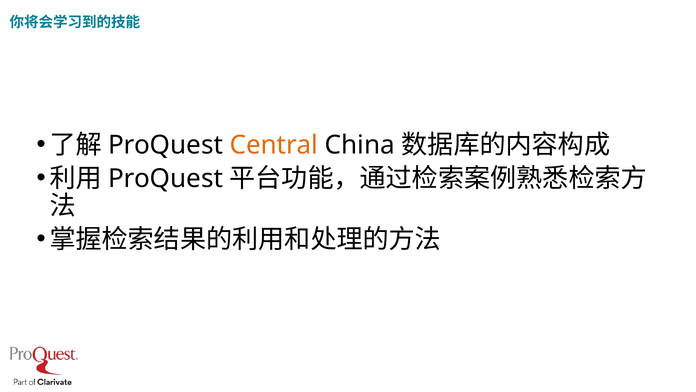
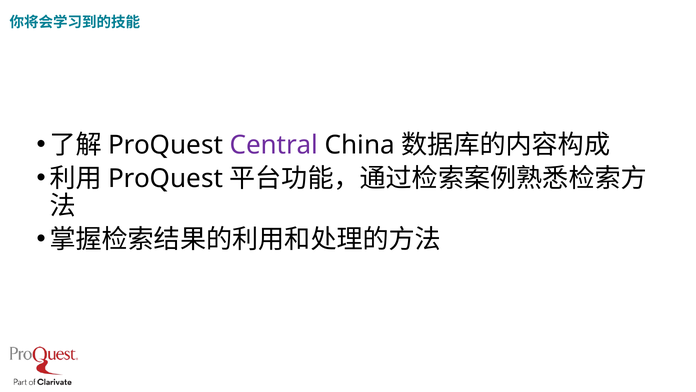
Central colour: orange -> purple
